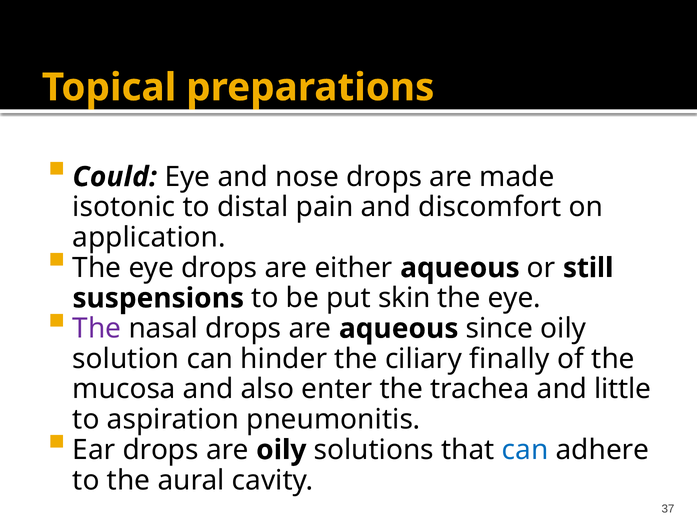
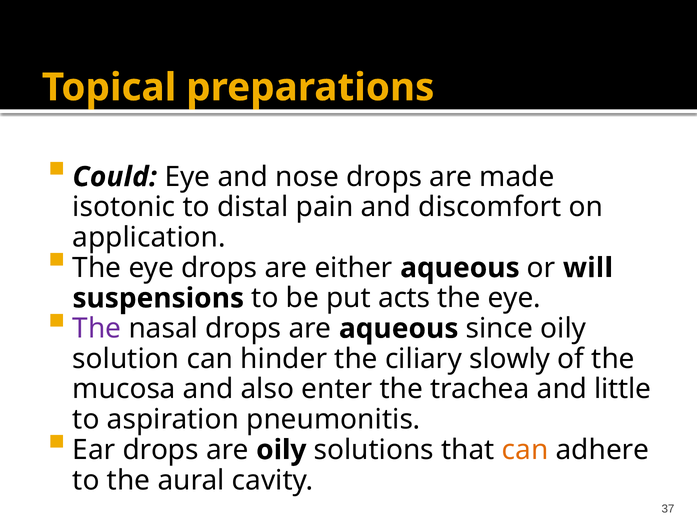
still: still -> will
skin: skin -> acts
finally: finally -> slowly
can at (525, 450) colour: blue -> orange
